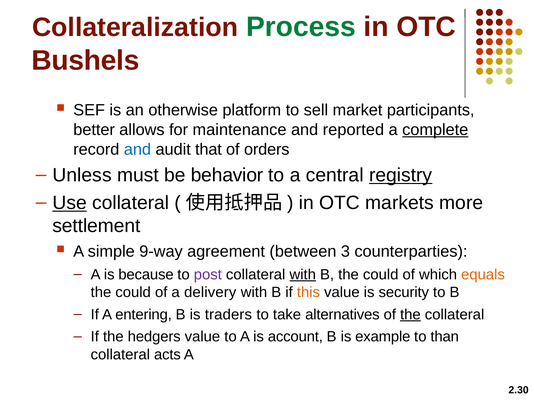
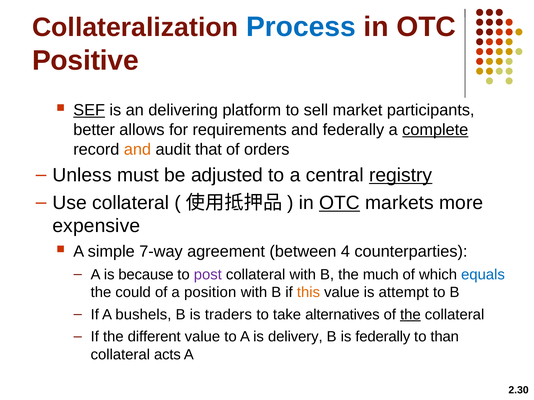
Process colour: green -> blue
Bushels: Bushels -> Positive
SEF underline: none -> present
otherwise: otherwise -> delivering
maintenance: maintenance -> requirements
and reported: reported -> federally
and at (137, 149) colour: blue -> orange
behavior: behavior -> adjusted
Use underline: present -> none
OTC at (340, 203) underline: none -> present
settlement: settlement -> expensive
9-way: 9-way -> 7-way
3: 3 -> 4
with at (303, 275) underline: present -> none
B the could: could -> much
equals colour: orange -> blue
delivery: delivery -> position
security: security -> attempt
entering: entering -> bushels
hedgers: hedgers -> different
account: account -> delivery
is example: example -> federally
